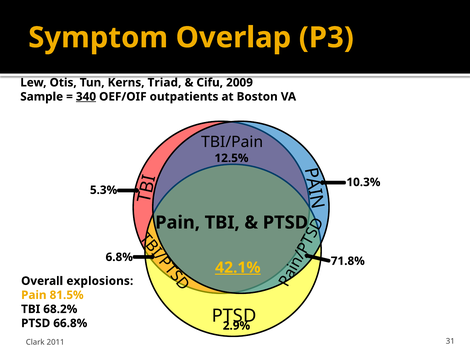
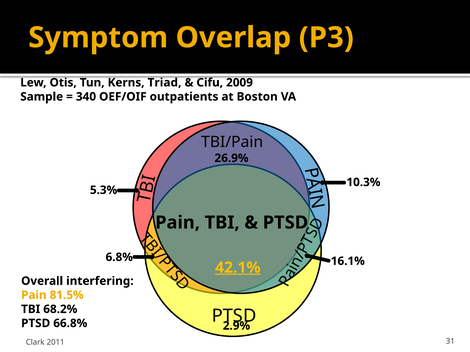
340 underline: present -> none
12.5%: 12.5% -> 26.9%
71.8%: 71.8% -> 16.1%
explosions: explosions -> interfering
